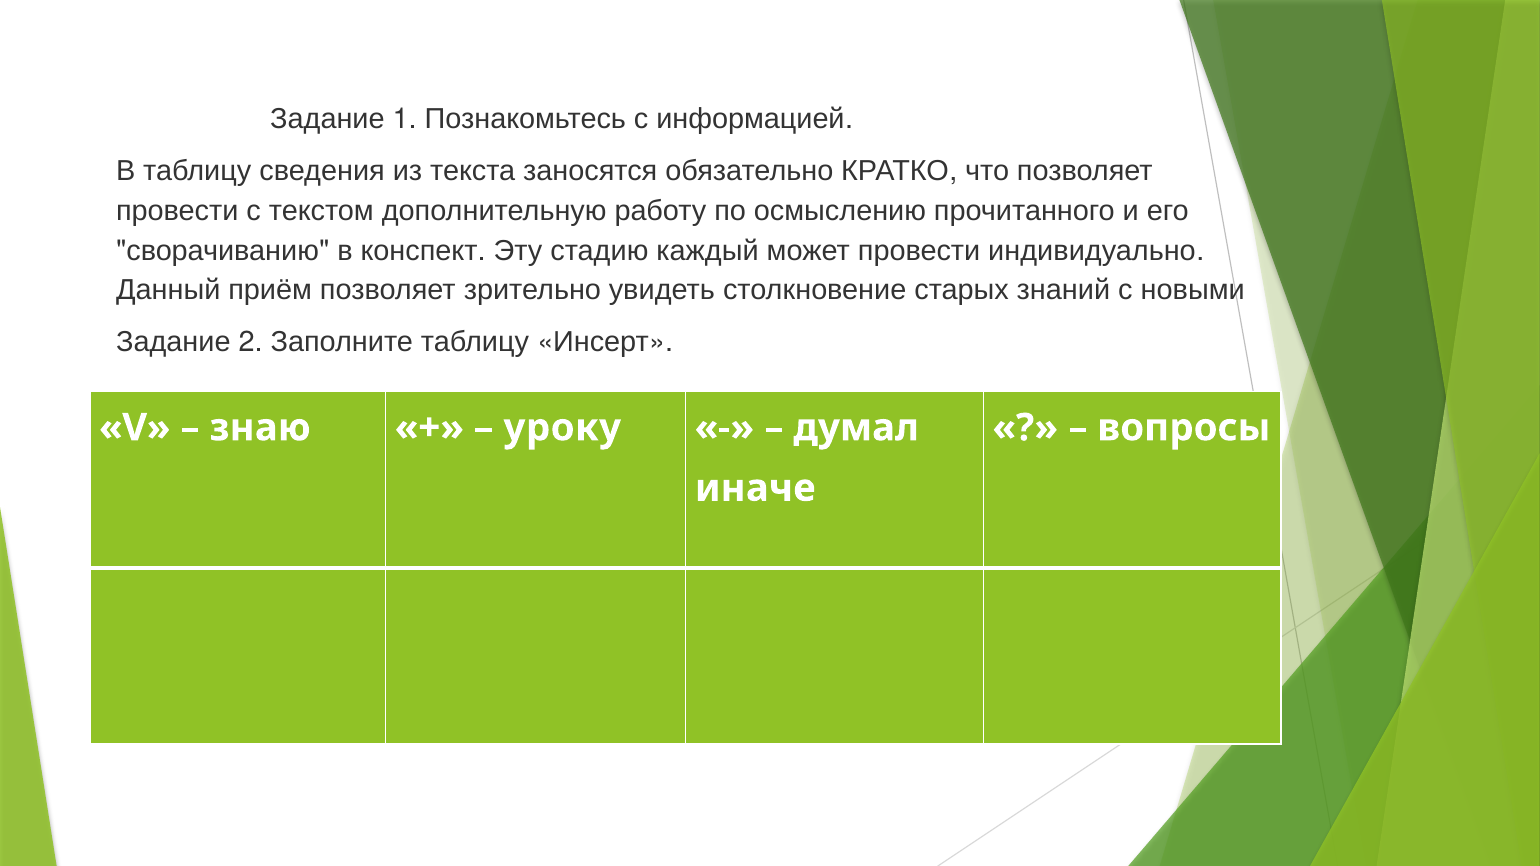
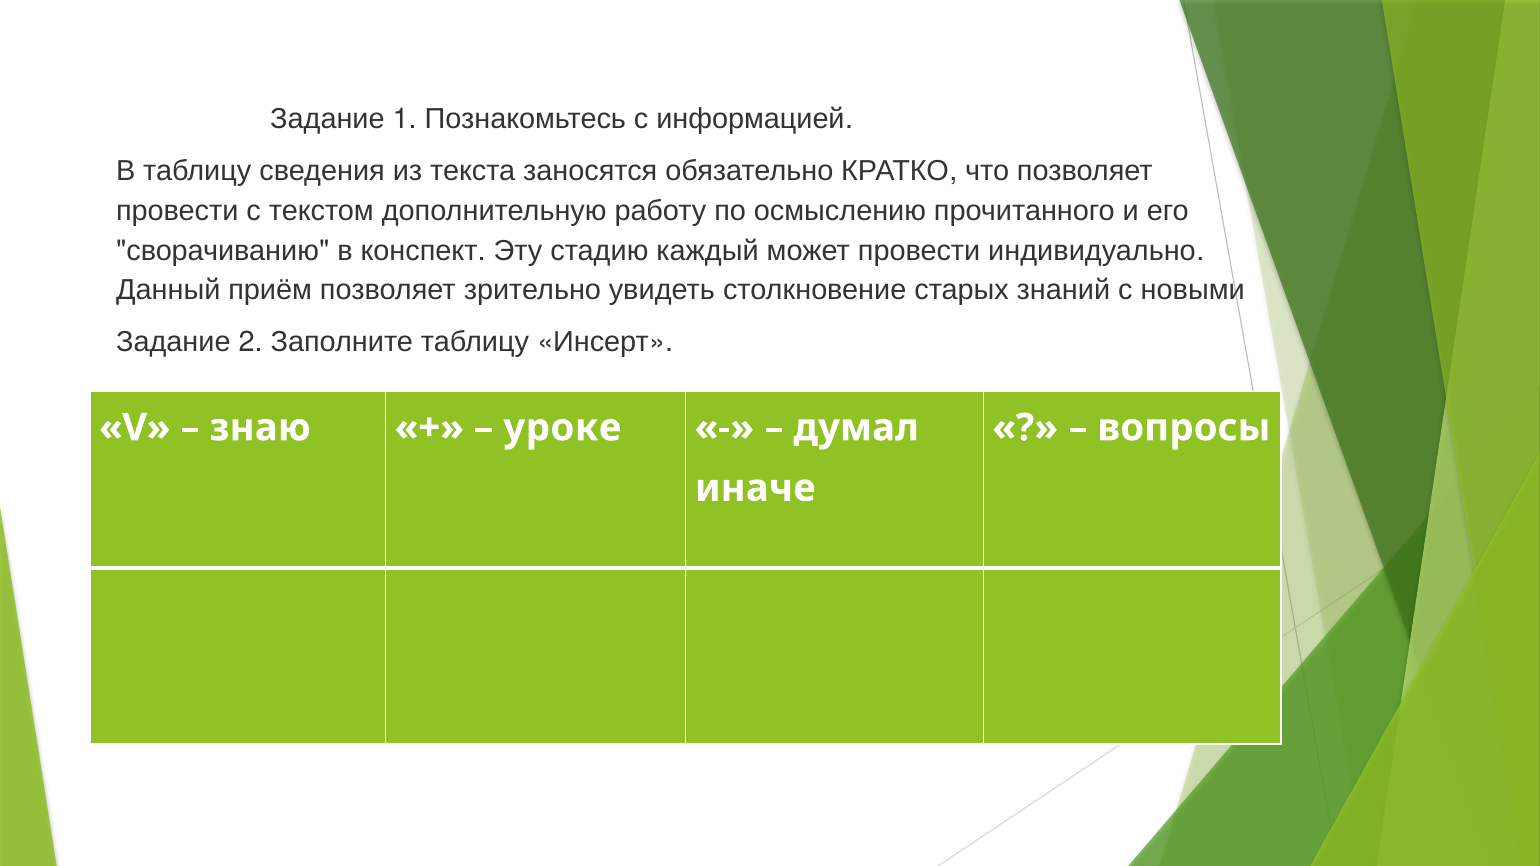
уроку: уроку -> уроке
